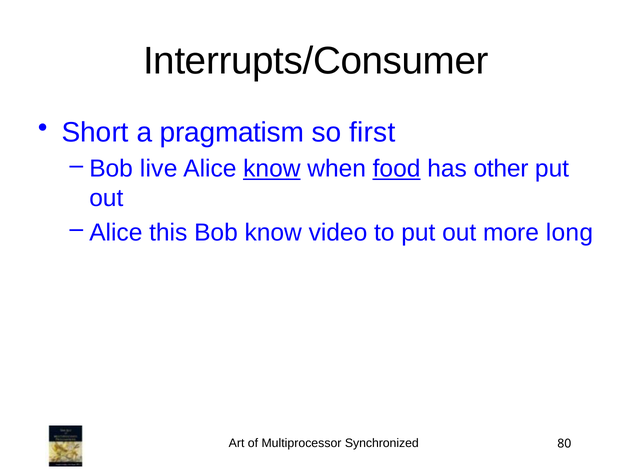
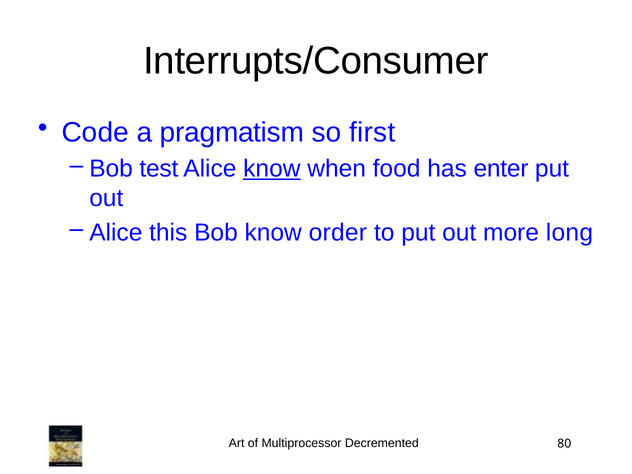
Short: Short -> Code
live: live -> test
food underline: present -> none
other: other -> enter
video: video -> order
Synchronized: Synchronized -> Decremented
